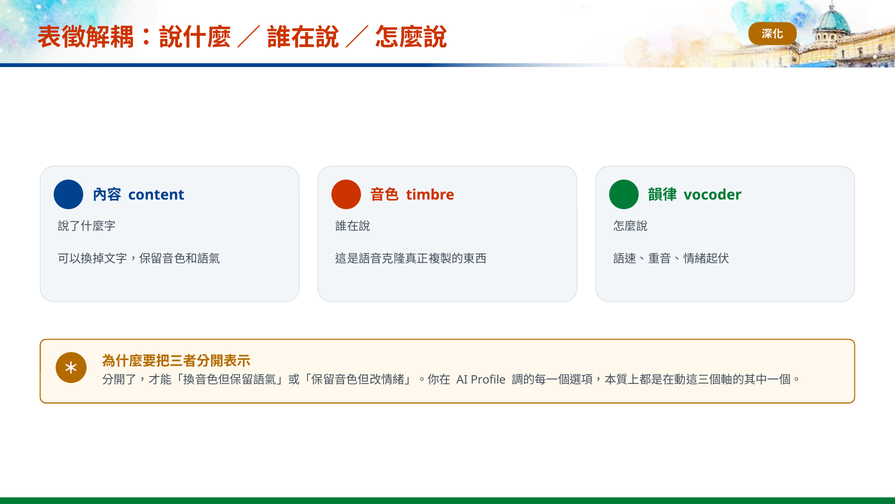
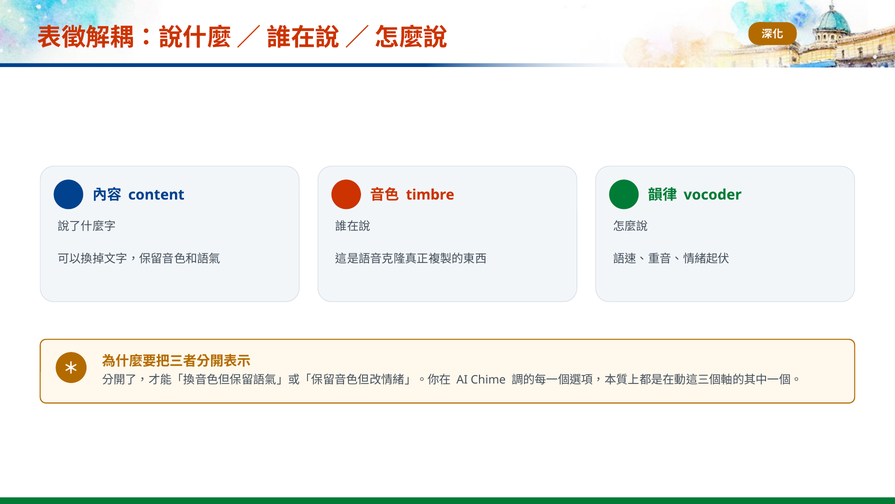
Profile: Profile -> Chime
